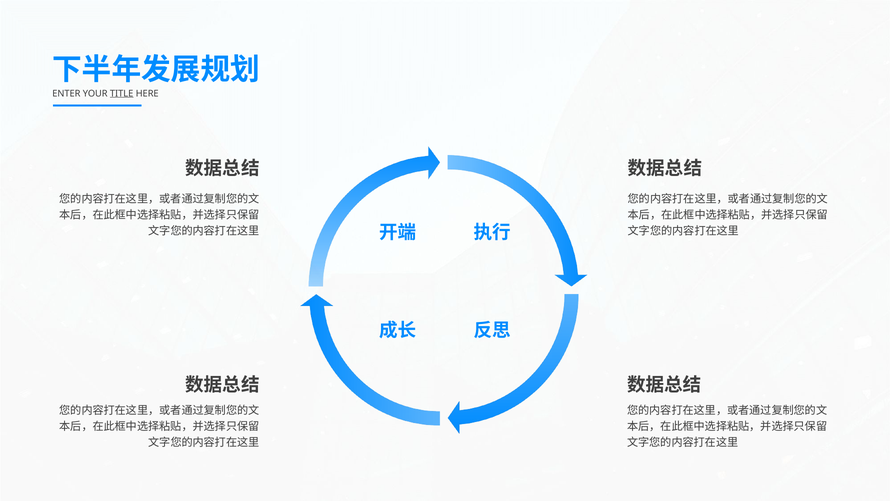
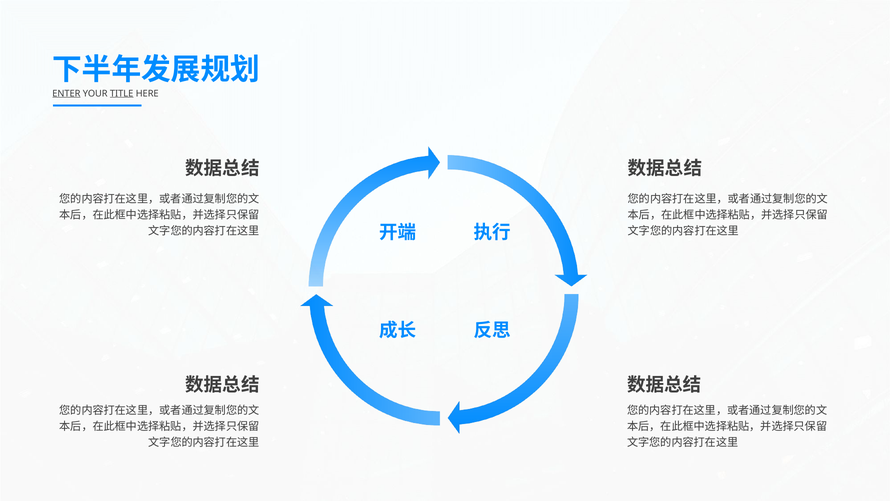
ENTER underline: none -> present
